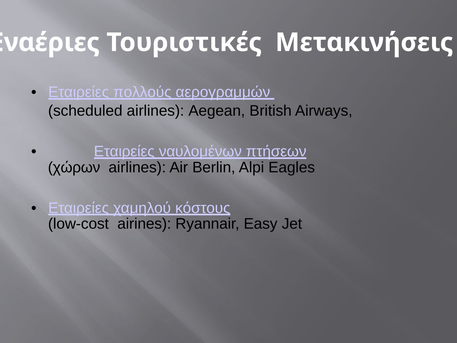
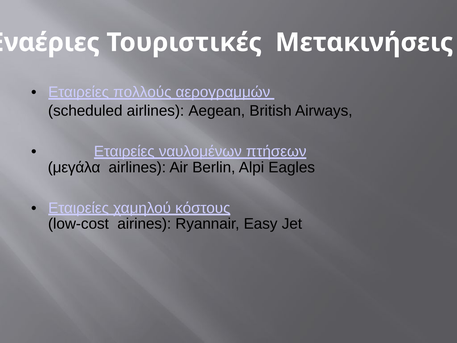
χώρων: χώρων -> μεγάλα
